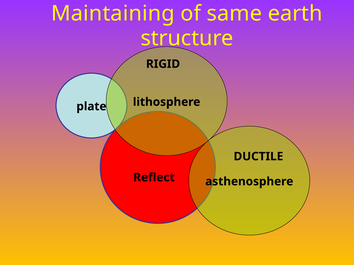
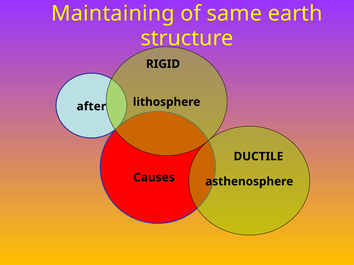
plate: plate -> after
Reflect: Reflect -> Causes
